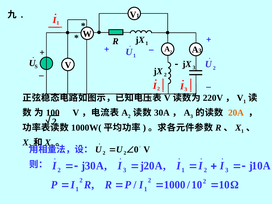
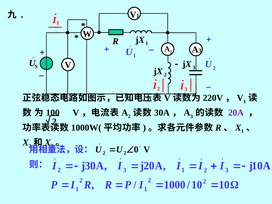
20A colour: orange -> purple
